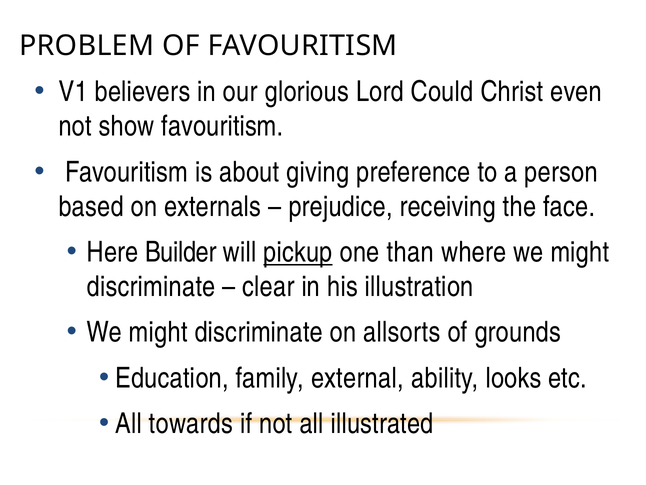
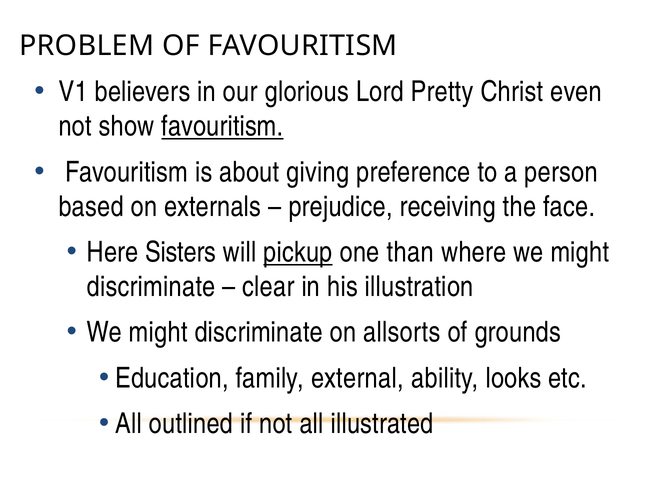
Could: Could -> Pretty
favouritism at (222, 126) underline: none -> present
Builder: Builder -> Sisters
towards: towards -> outlined
